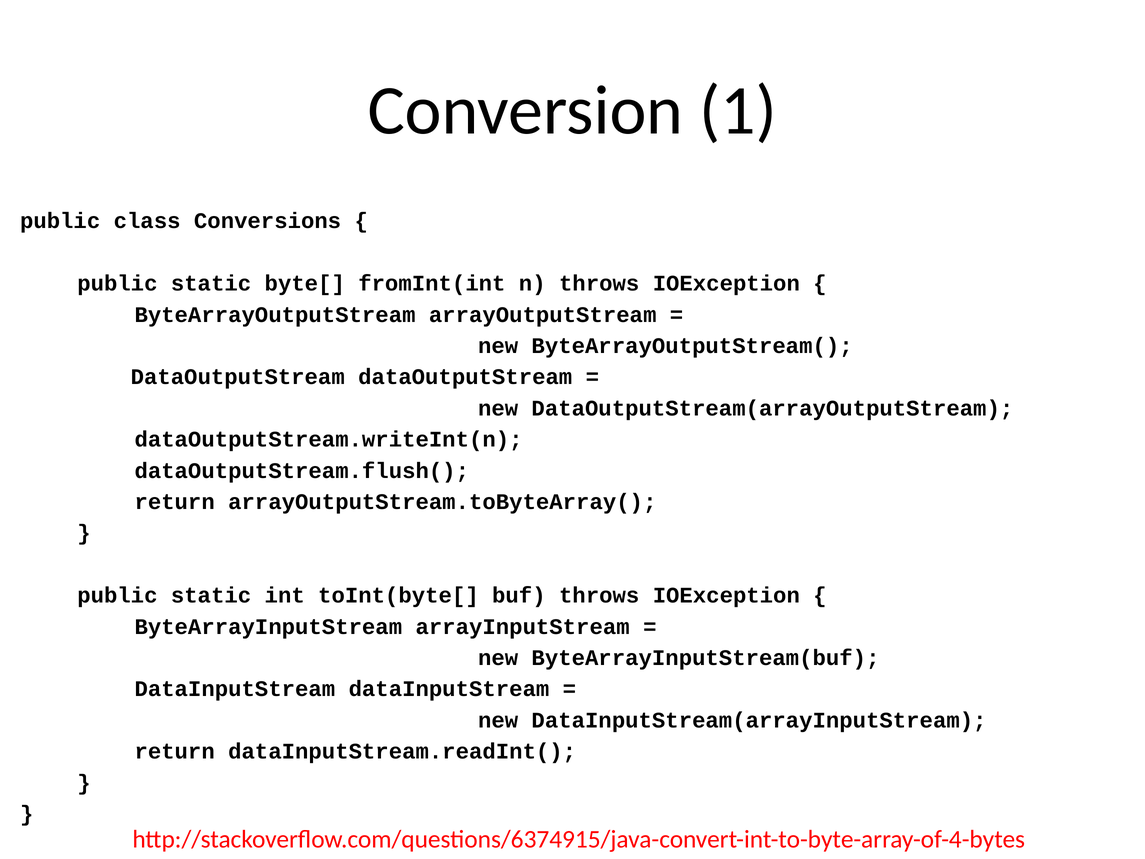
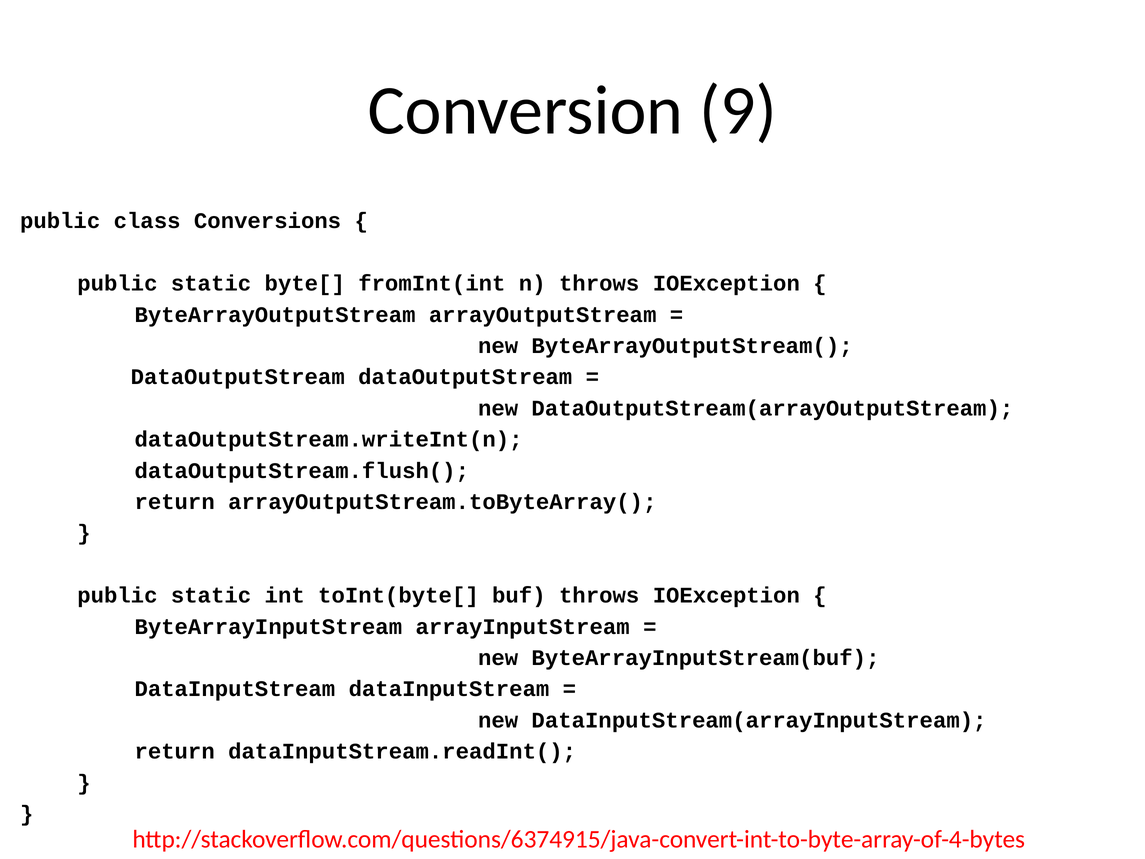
1: 1 -> 9
